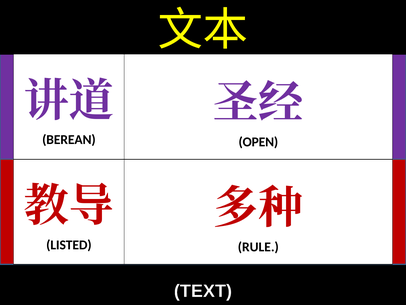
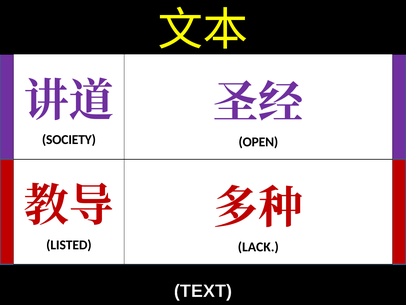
BEREAN: BEREAN -> SOCIETY
RULE: RULE -> LACK
